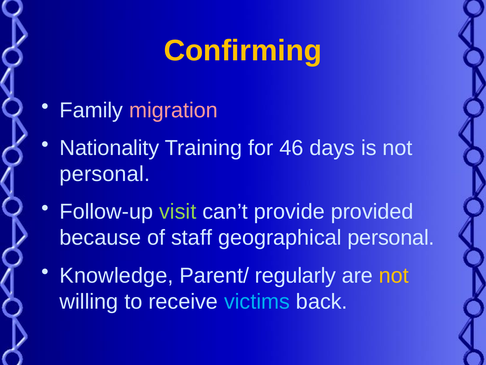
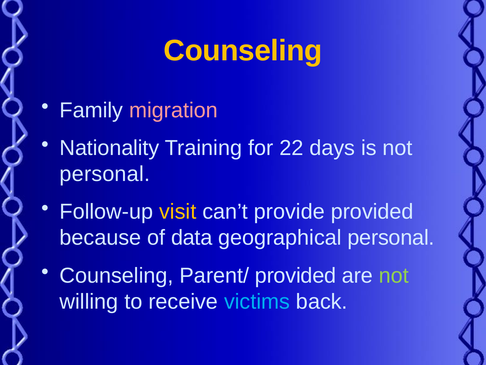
Confirming at (243, 51): Confirming -> Counseling
46: 46 -> 22
visit colour: light green -> yellow
staff: staff -> data
Knowledge at (117, 275): Knowledge -> Counseling
Parent/ regularly: regularly -> provided
not at (394, 275) colour: yellow -> light green
